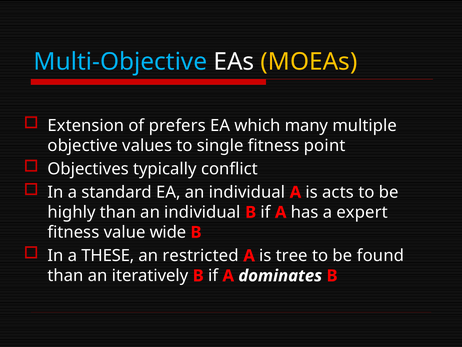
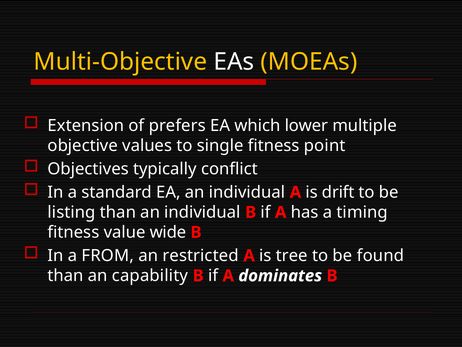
Multi-Objective colour: light blue -> yellow
many: many -> lower
acts: acts -> drift
highly: highly -> listing
expert: expert -> timing
THESE: THESE -> FROM
iteratively: iteratively -> capability
